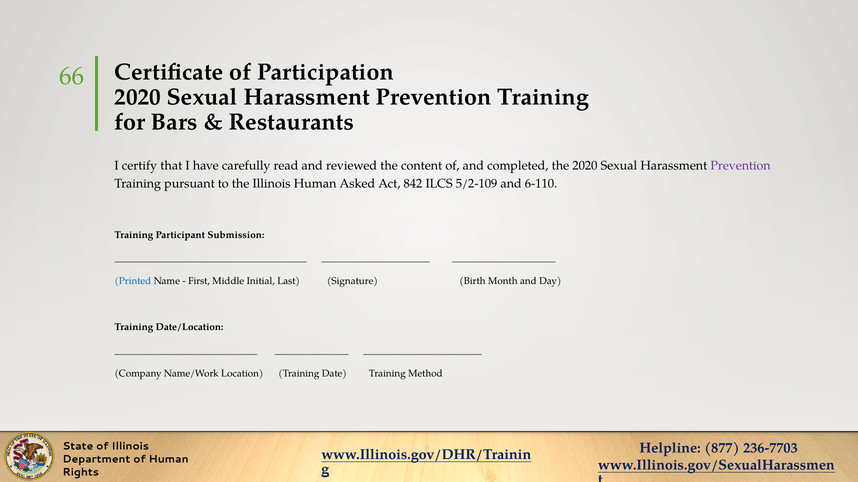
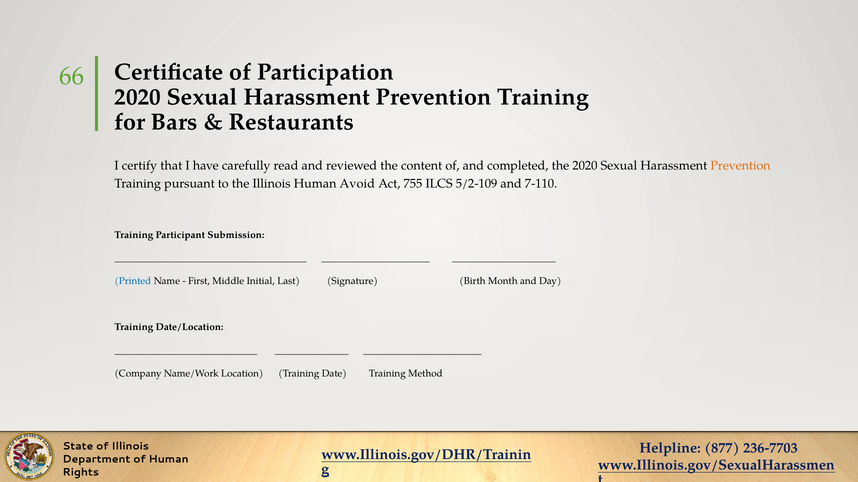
Prevention at (741, 166) colour: purple -> orange
Asked: Asked -> Avoid
842: 842 -> 755
6-110: 6-110 -> 7-110
